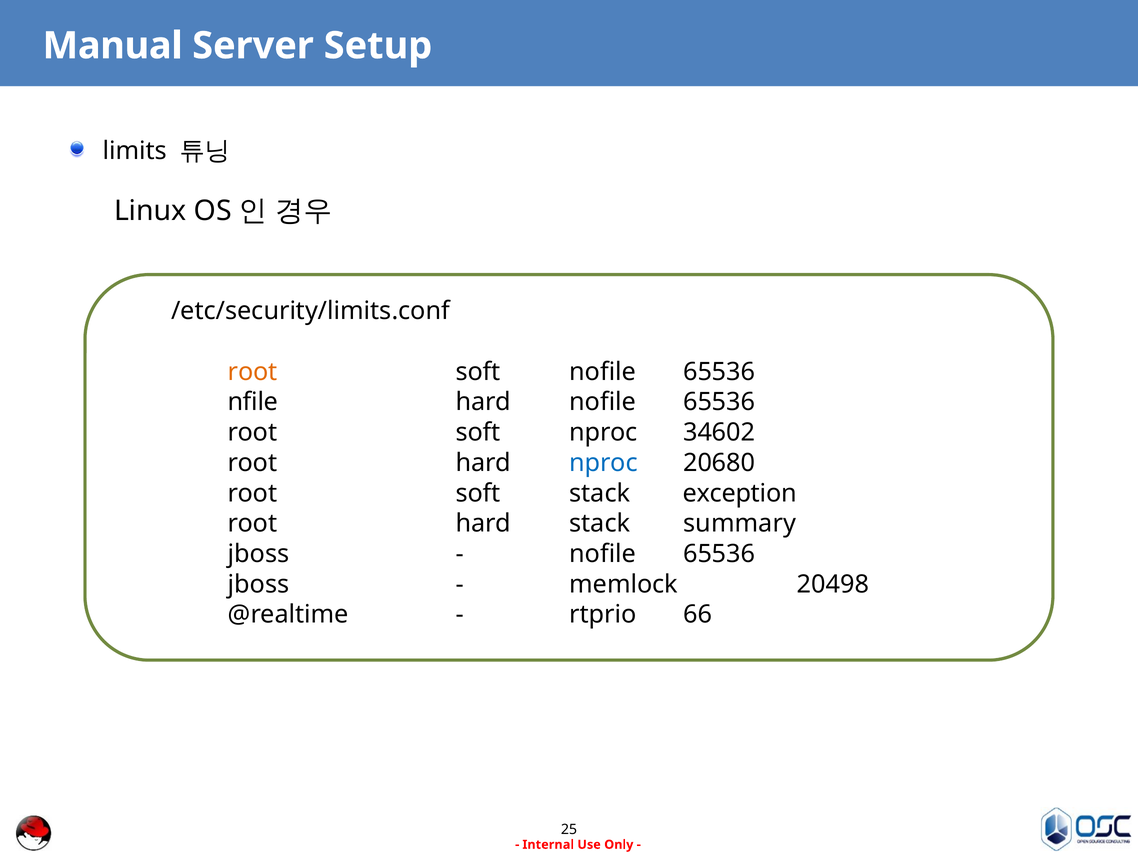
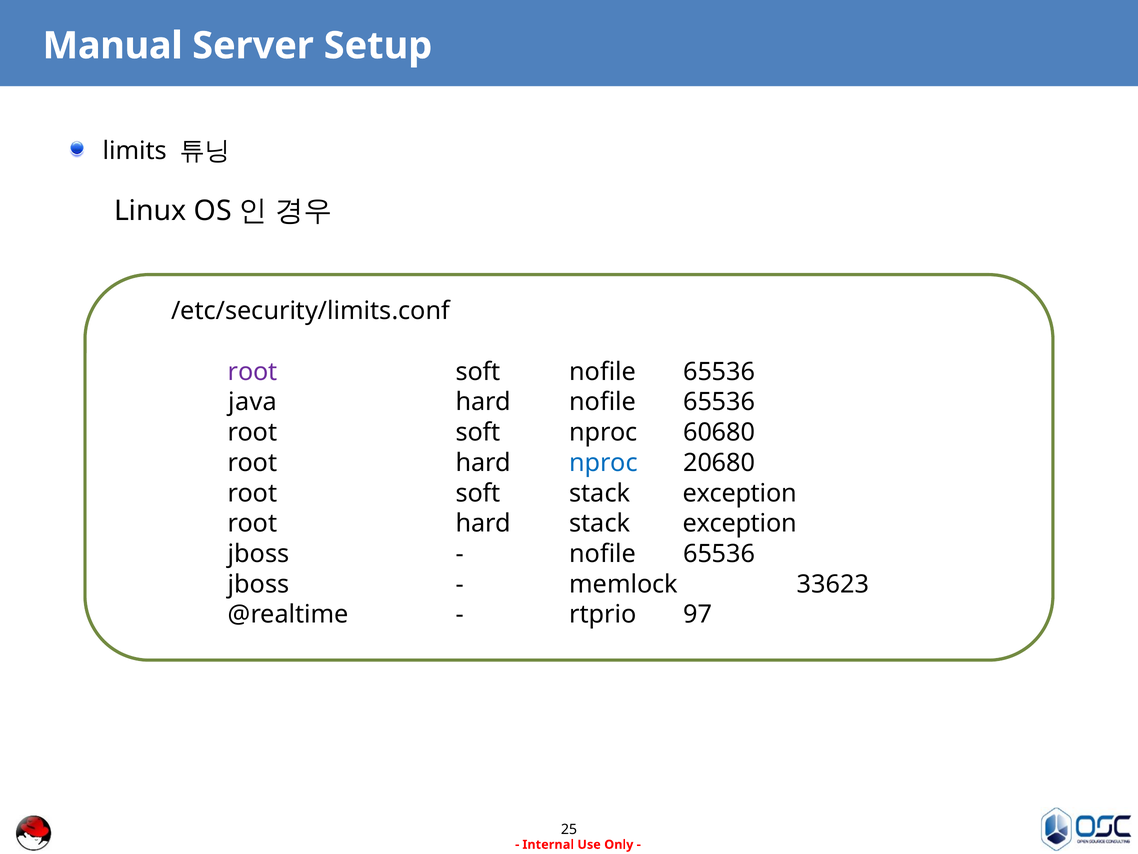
root at (253, 372) colour: orange -> purple
nfile: nfile -> java
34602: 34602 -> 60680
hard stack summary: summary -> exception
20498: 20498 -> 33623
66: 66 -> 97
